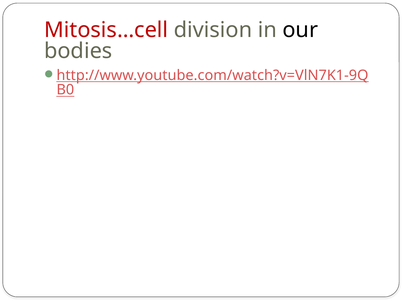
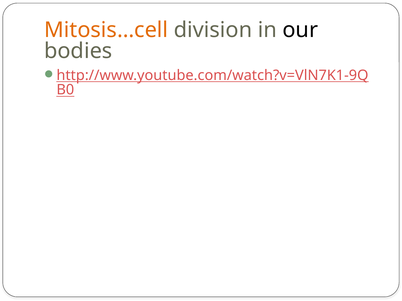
Mitosis…cell colour: red -> orange
